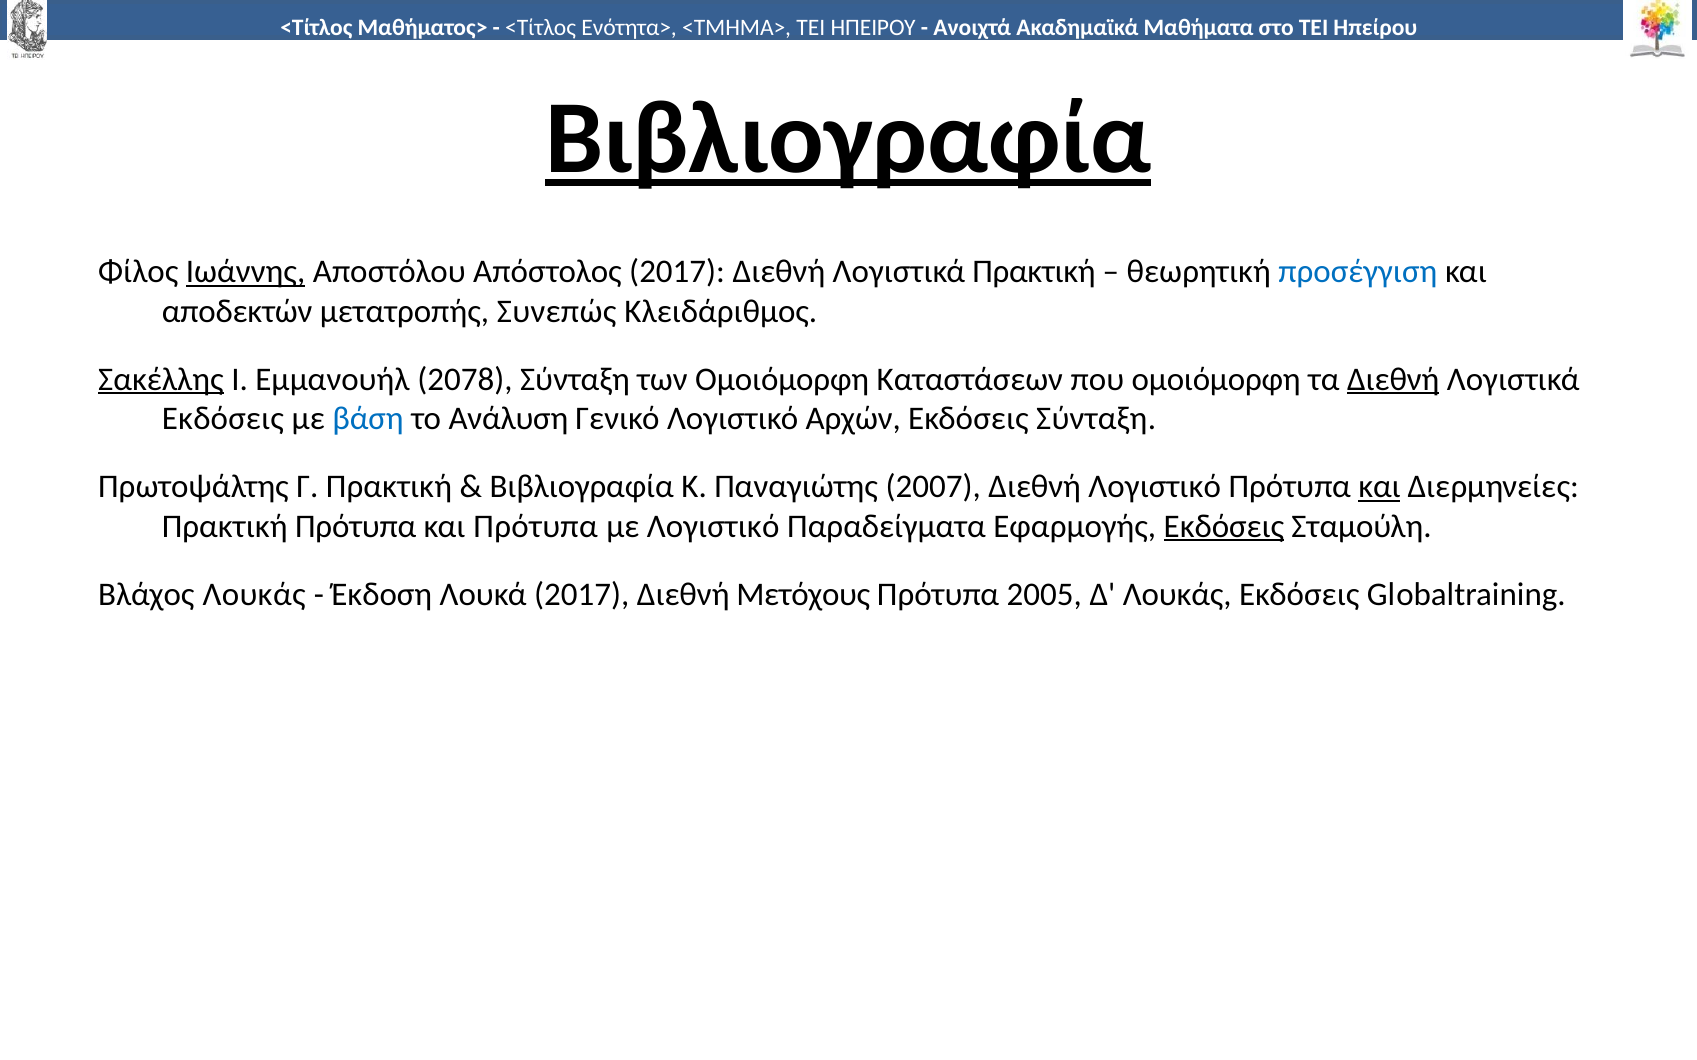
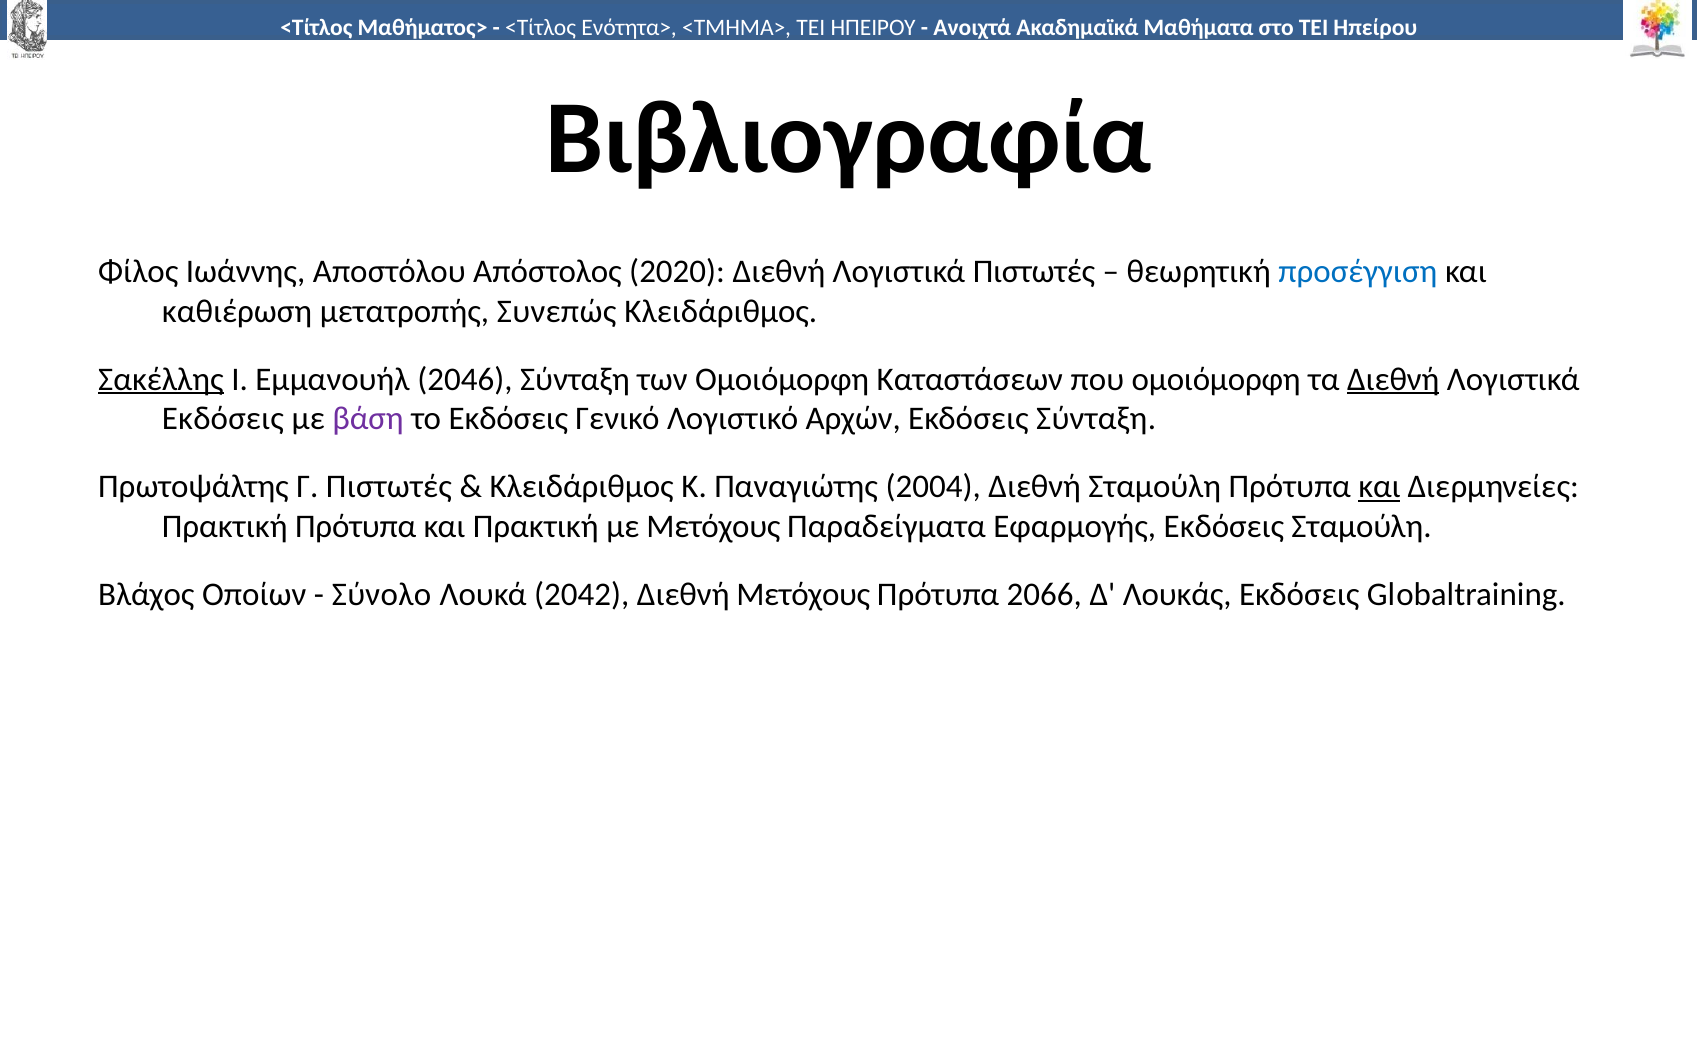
Βιβλιογραφία at (848, 138) underline: present -> none
Ιωάννης underline: present -> none
Απόστολος 2017: 2017 -> 2020
Λογιστικά Πρακτική: Πρακτική -> Πιστωτές
αποδεκτών: αποδεκτών -> καθιέρωση
2078: 2078 -> 2046
βάση colour: blue -> purple
το Ανάλυση: Ανάλυση -> Εκδόσεις
Γ Πρακτική: Πρακτική -> Πιστωτές
Βιβλιογραφία at (582, 487): Βιβλιογραφία -> Κλειδάριθμος
2007: 2007 -> 2004
Διεθνή Λογιστικό: Λογιστικό -> Σταμούλη
και Πρότυπα: Πρότυπα -> Πρακτική
με Λογιστικό: Λογιστικό -> Μετόχους
Εκδόσεις at (1224, 527) underline: present -> none
Βλάχος Λουκάς: Λουκάς -> Οποίων
Έκδοση: Έκδοση -> Σύνολο
Λουκά 2017: 2017 -> 2042
2005: 2005 -> 2066
